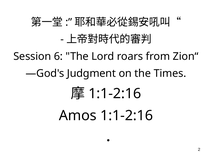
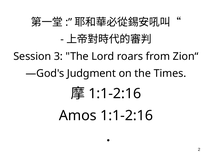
6: 6 -> 3
